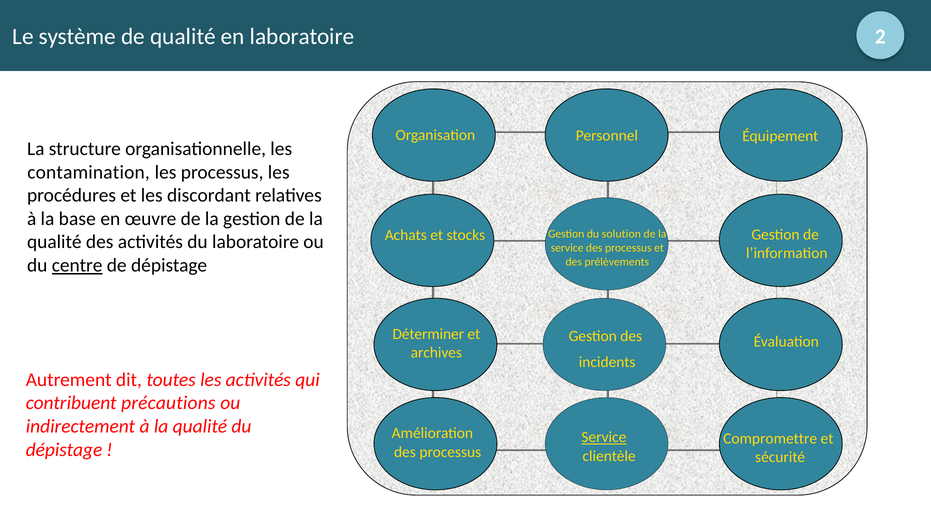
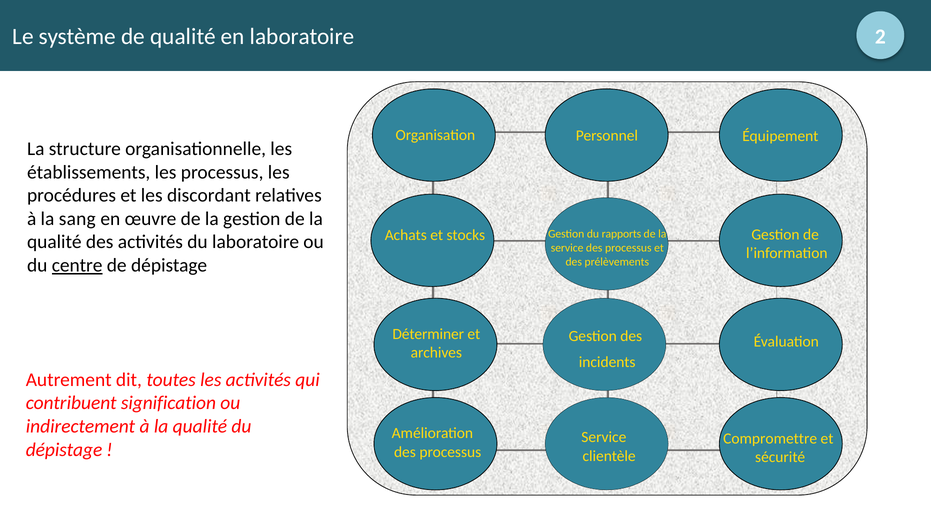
contamination: contamination -> établissements
base: base -> sang
solution: solution -> rapports
précautions: précautions -> signification
Service at (604, 437) underline: present -> none
